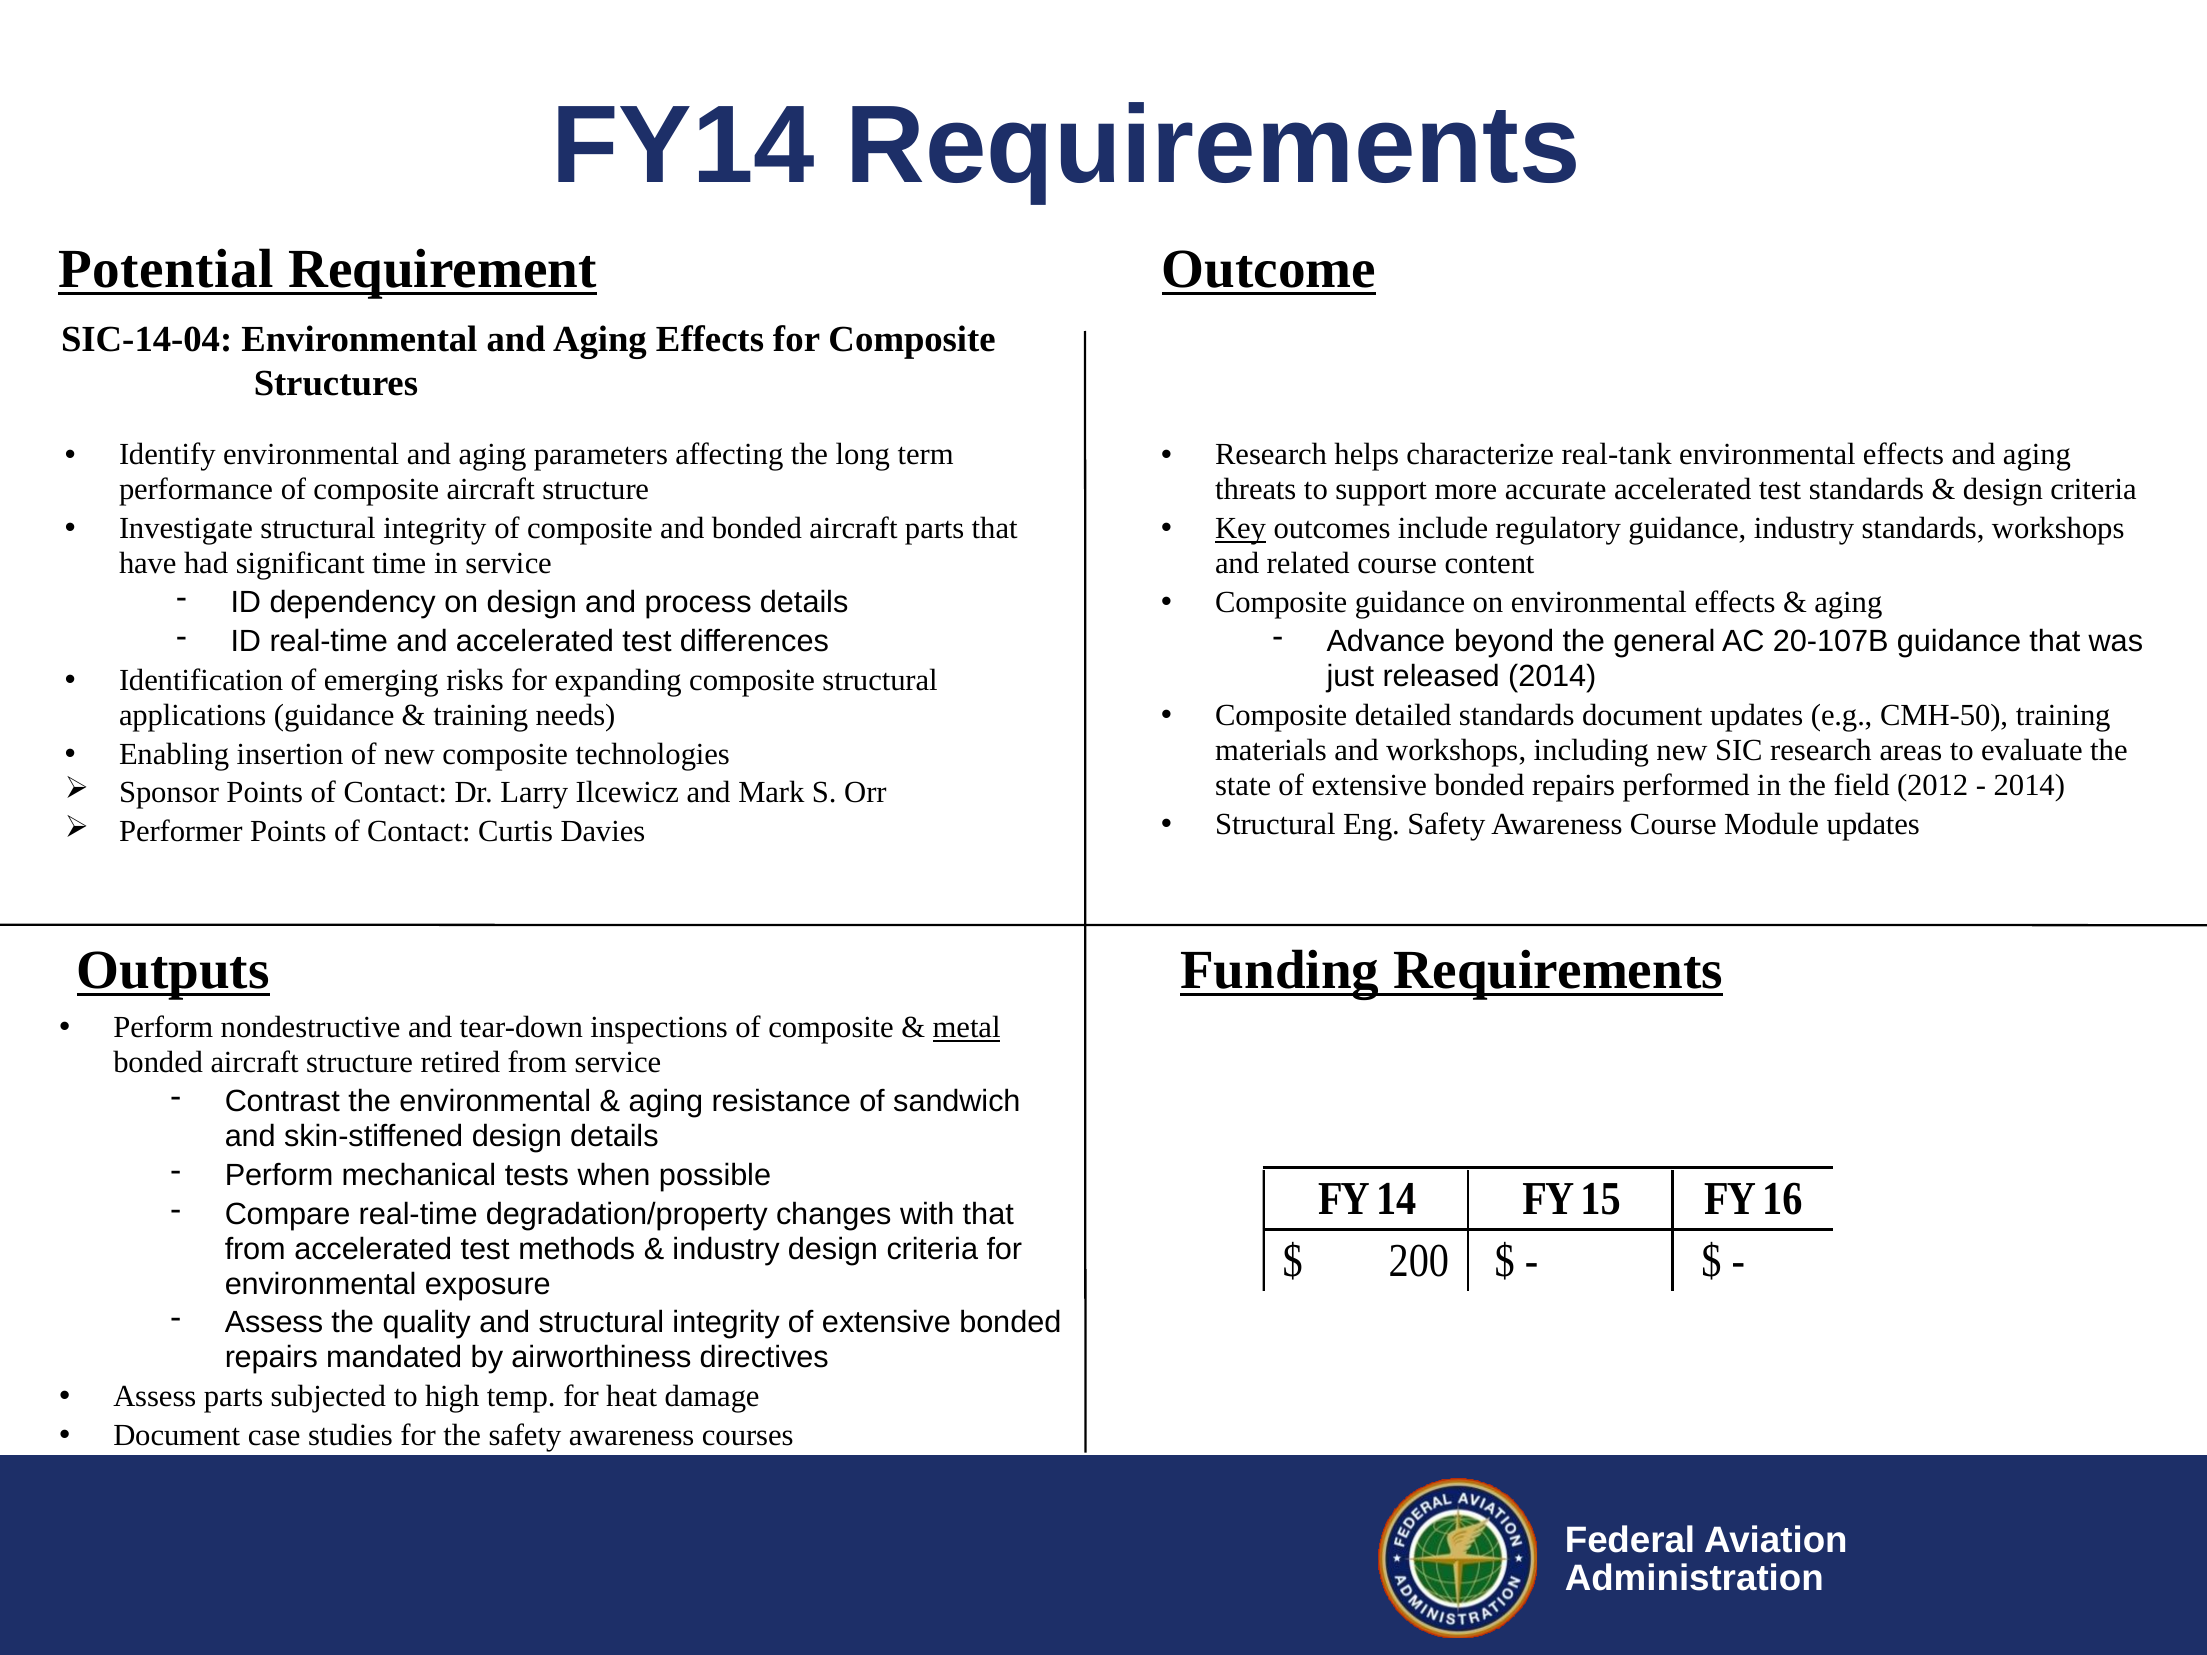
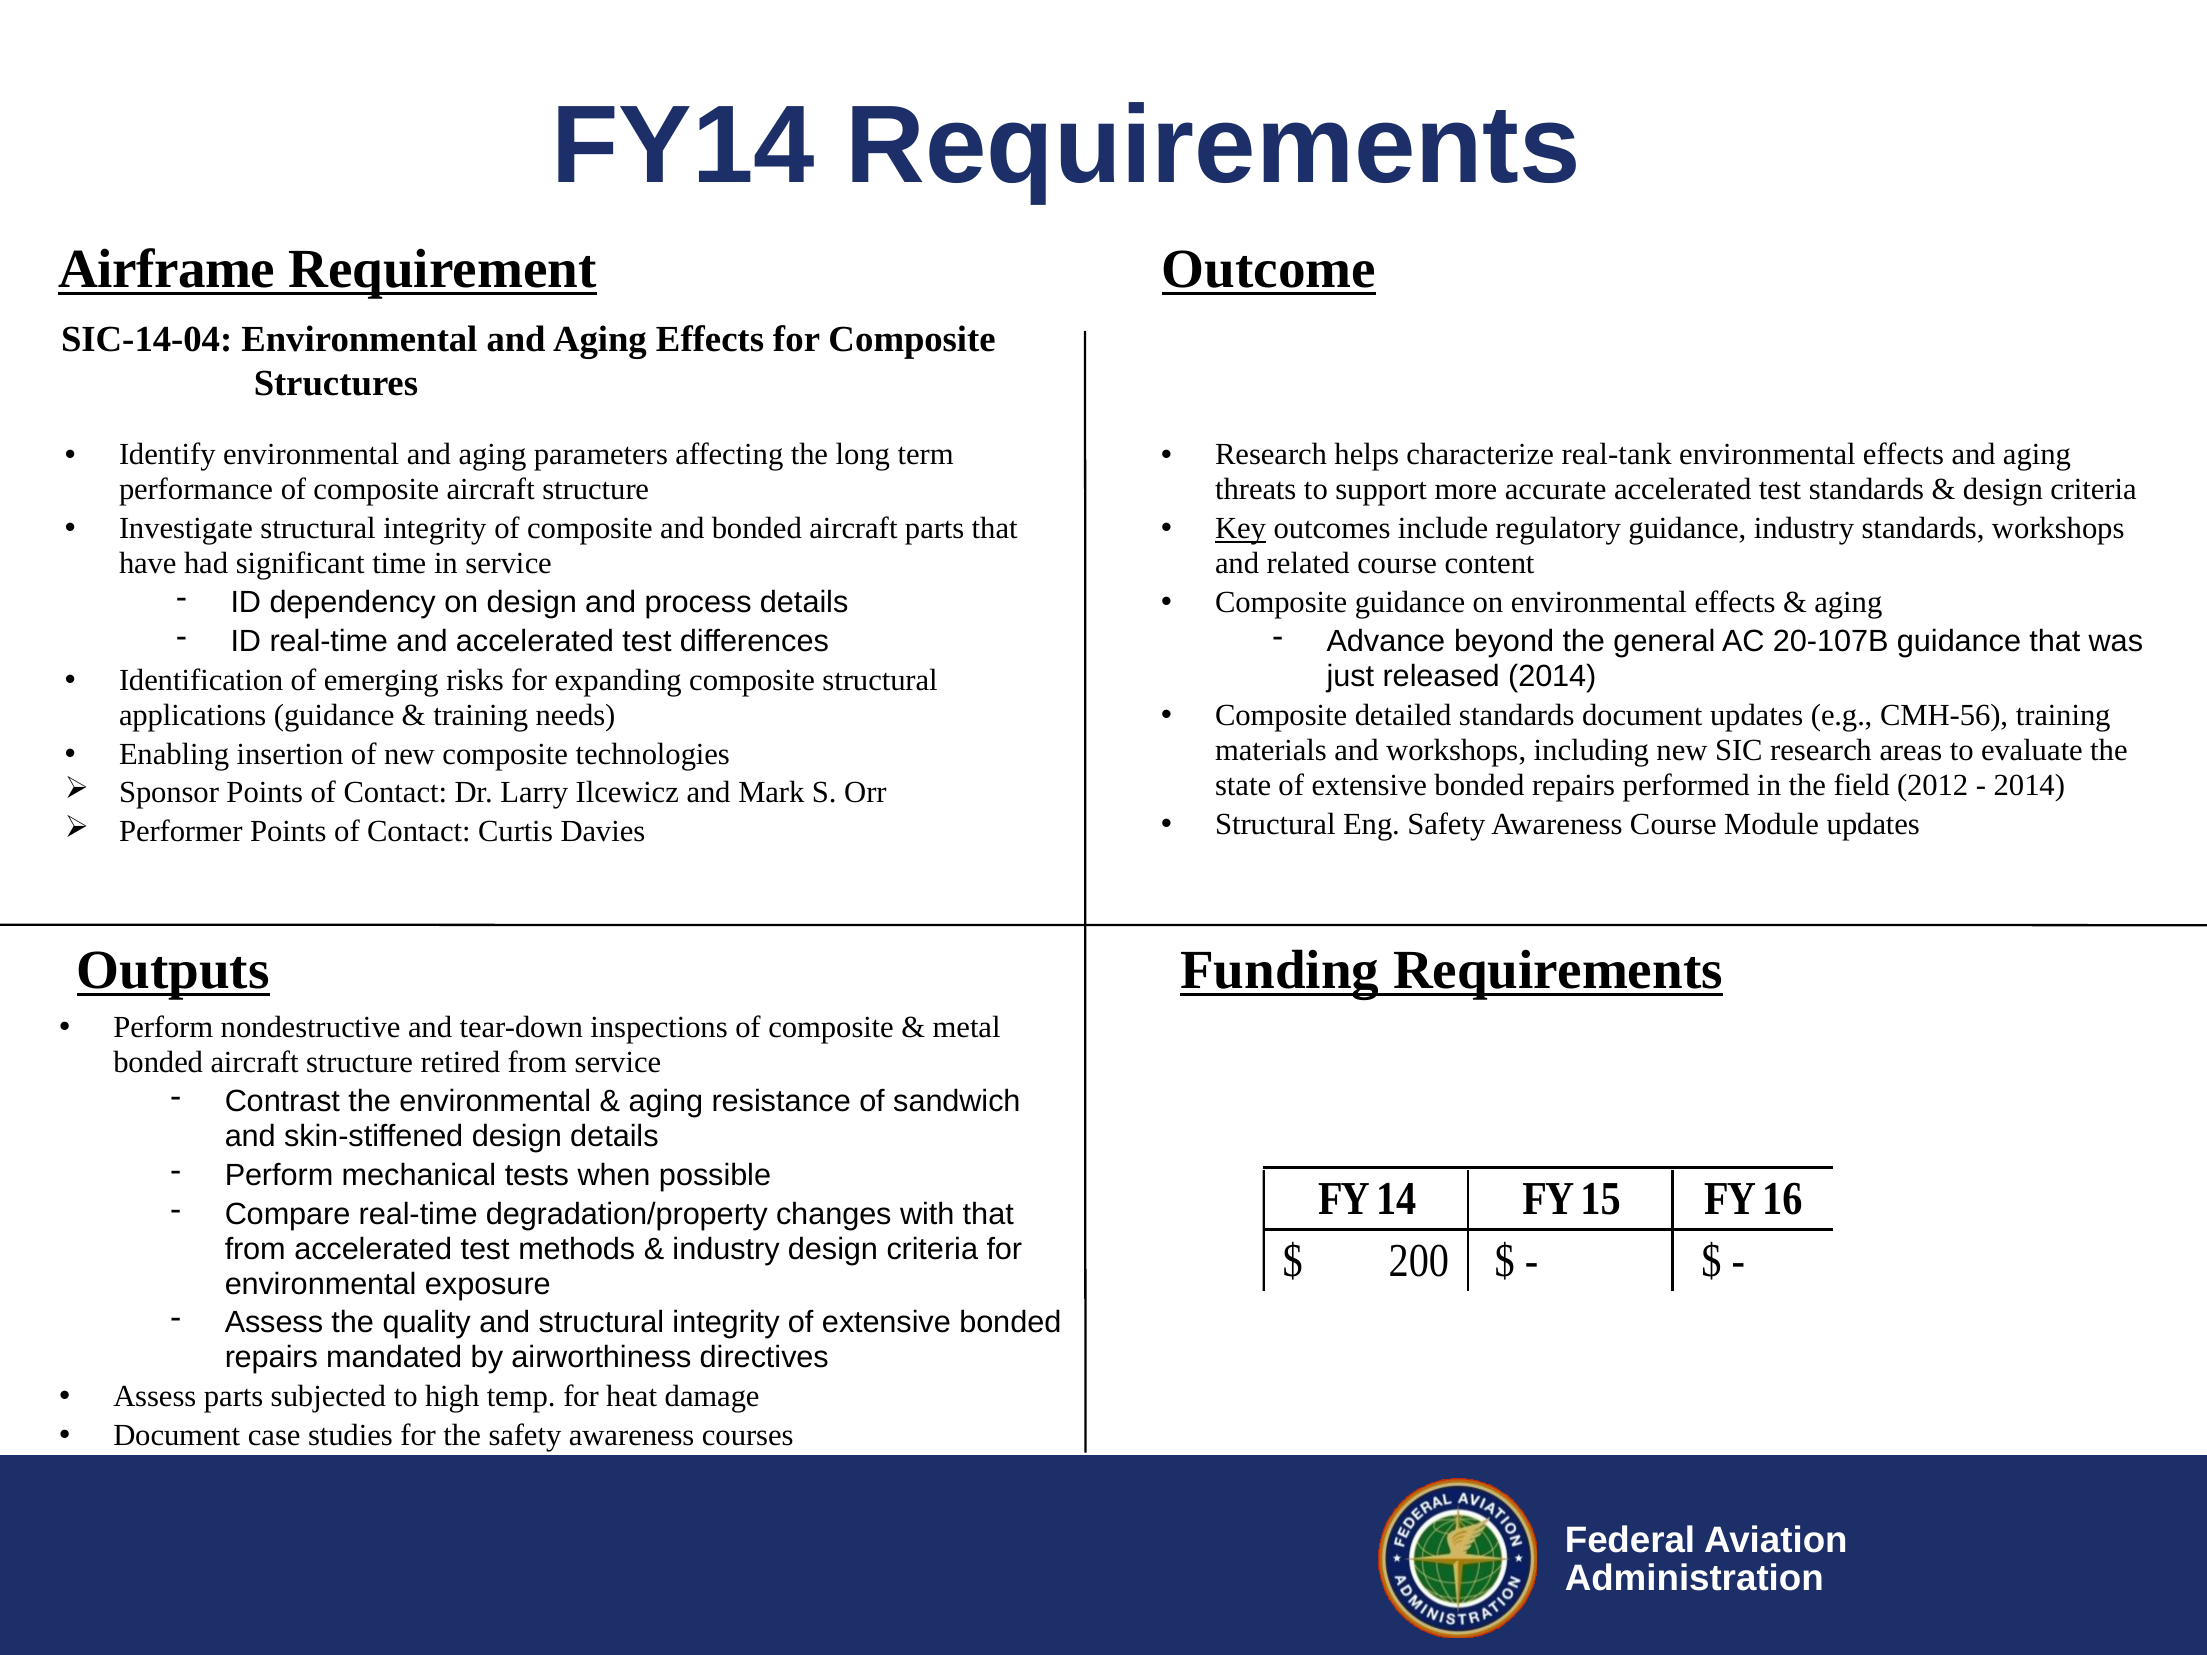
Potential: Potential -> Airframe
CMH-50: CMH-50 -> CMH-56
metal underline: present -> none
